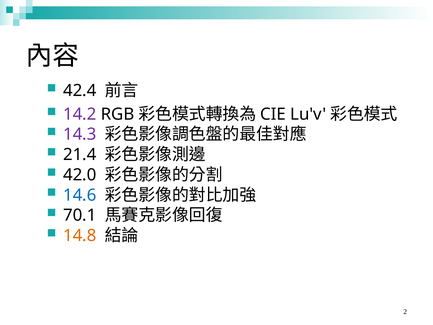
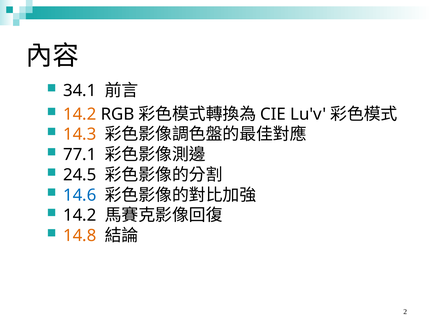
42.4: 42.4 -> 34.1
14.2 at (80, 114) colour: purple -> orange
14.3 colour: purple -> orange
21.4: 21.4 -> 77.1
42.0: 42.0 -> 24.5
70.1 at (80, 215): 70.1 -> 14.2
